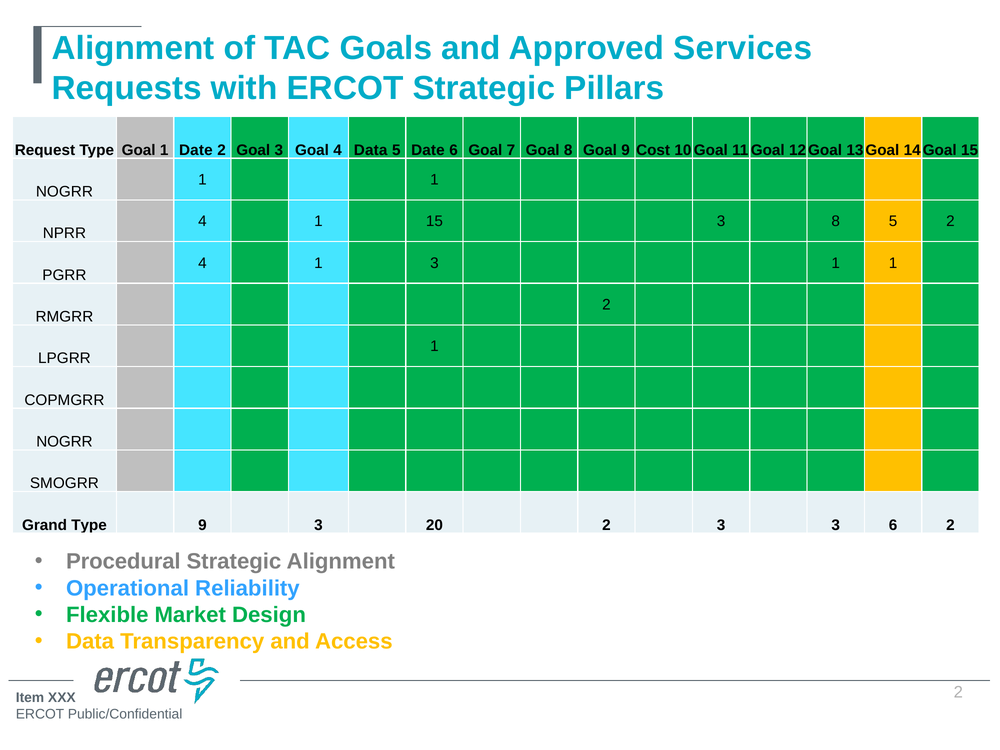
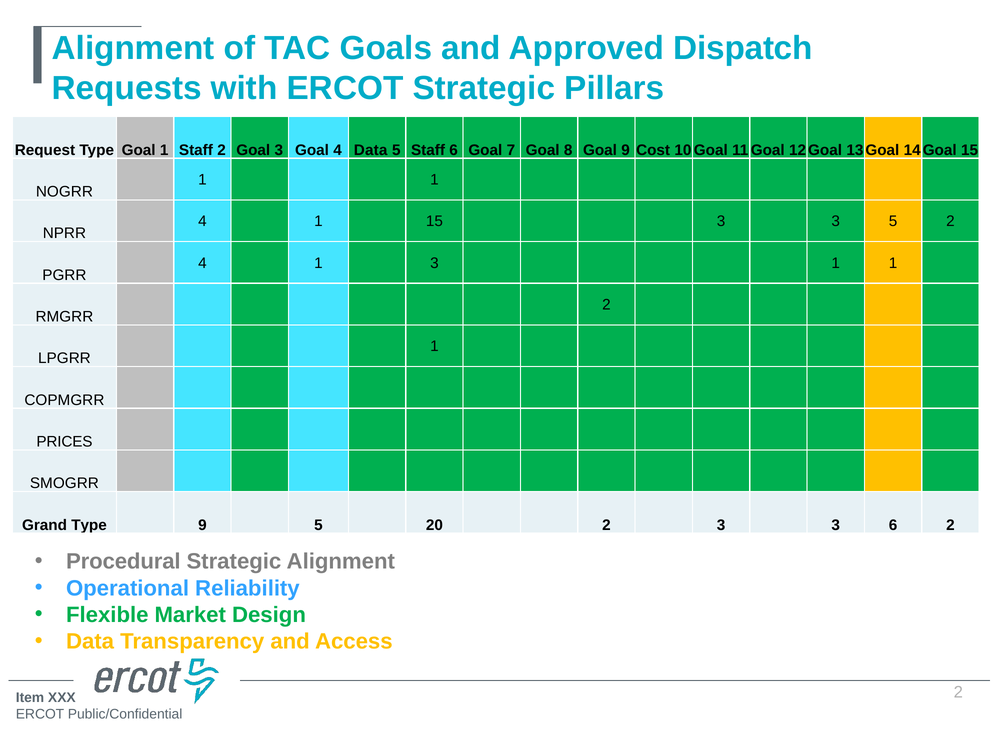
Services: Services -> Dispatch
1 Date: Date -> Staff
5 Date: Date -> Staff
15 3 8: 8 -> 3
NOGRR at (64, 442): NOGRR -> PRICES
9 3: 3 -> 5
